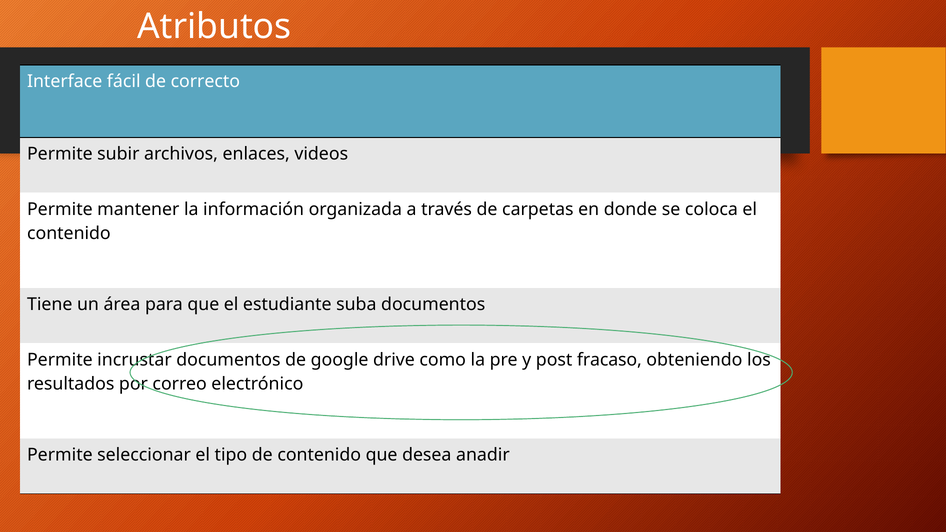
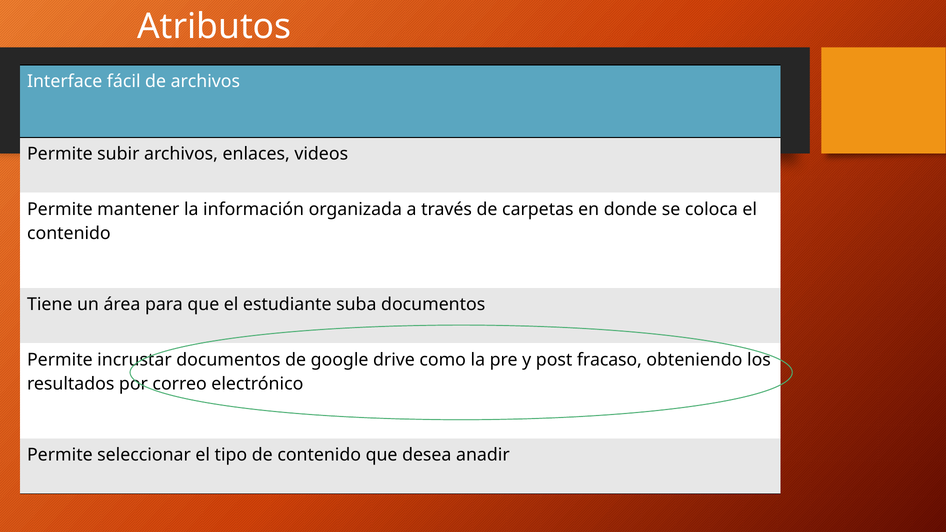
de correcto: correcto -> archivos
